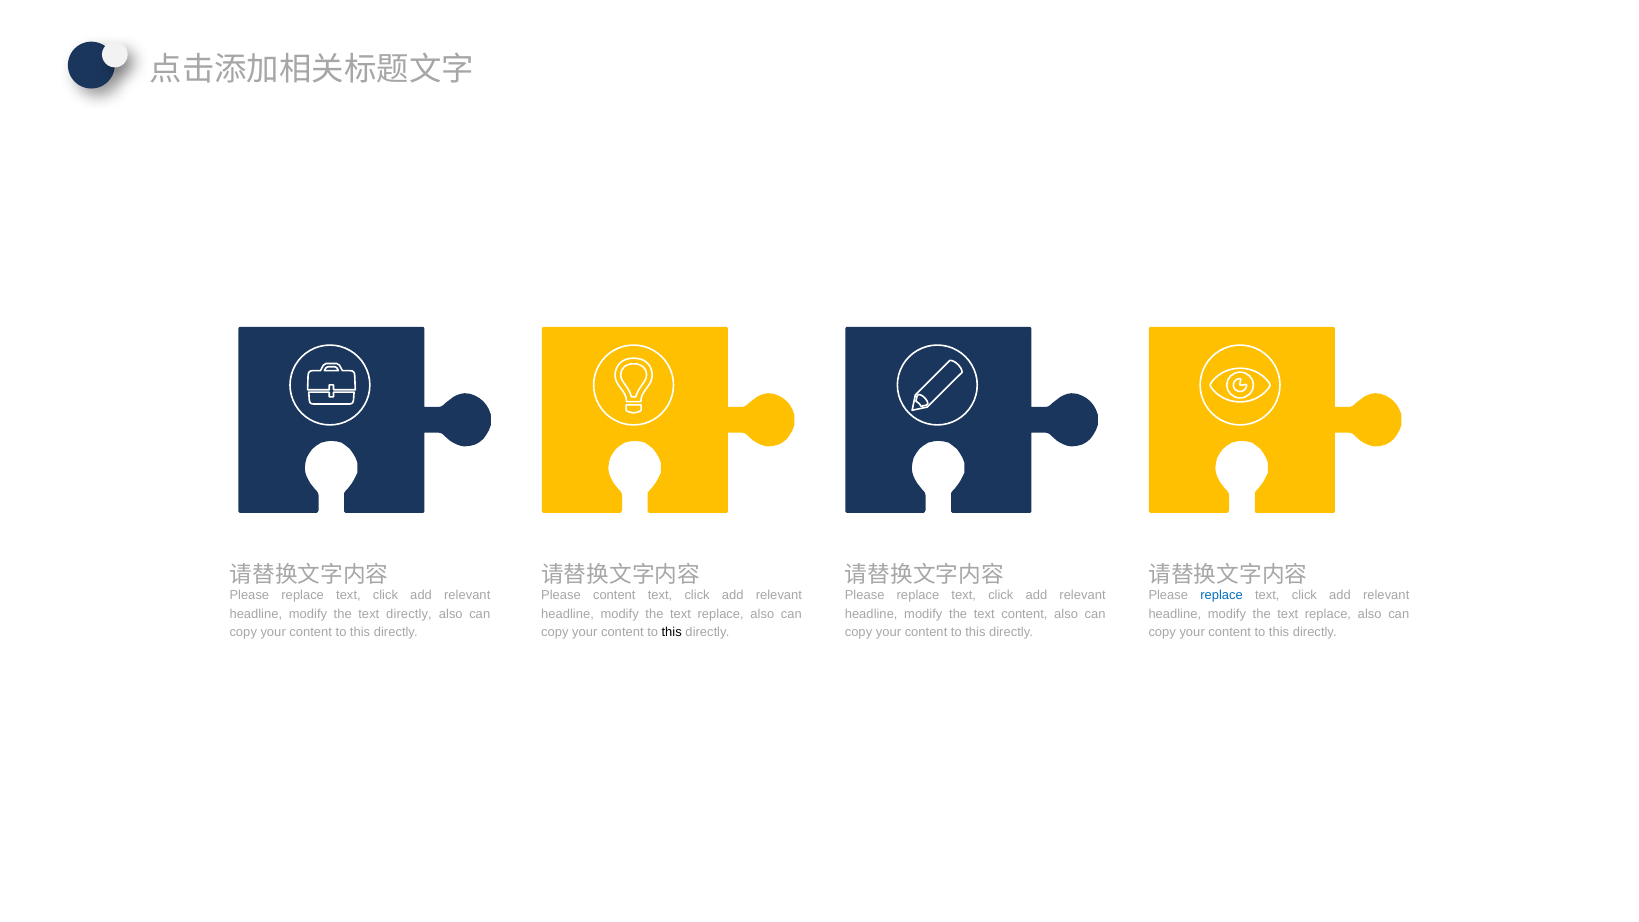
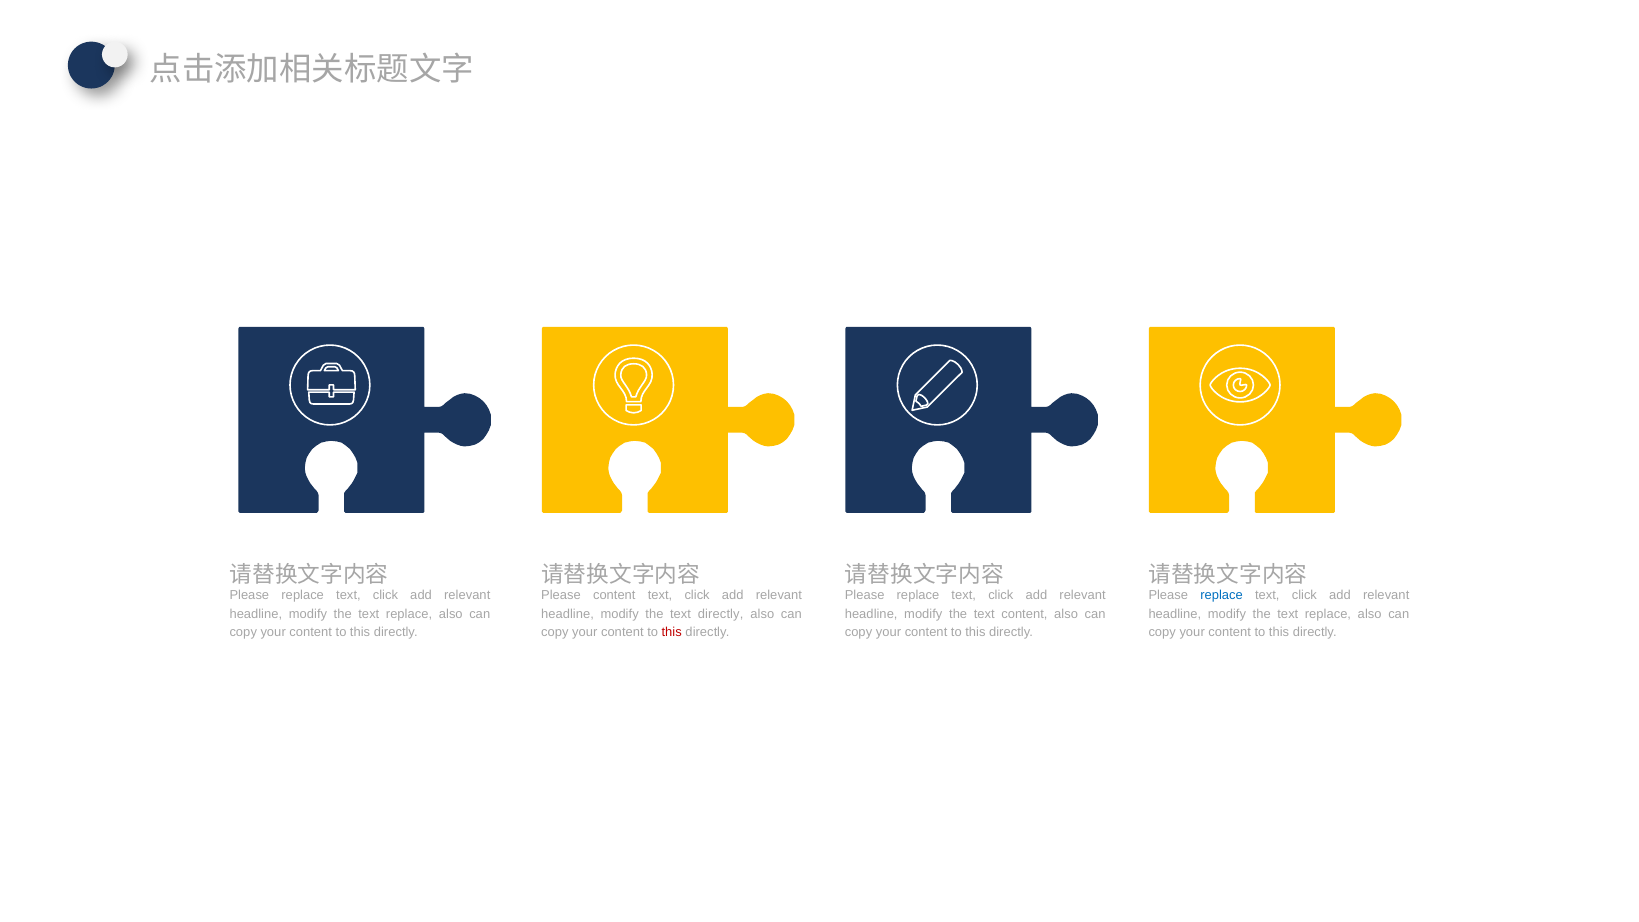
directly at (409, 614): directly -> replace
replace at (721, 614): replace -> directly
this at (672, 632) colour: black -> red
